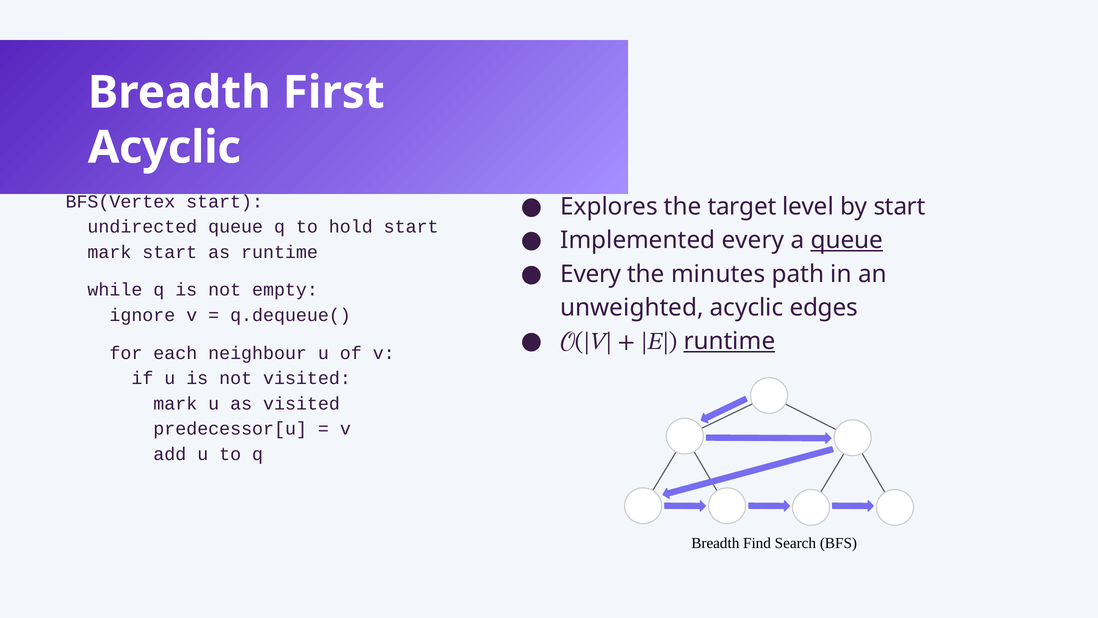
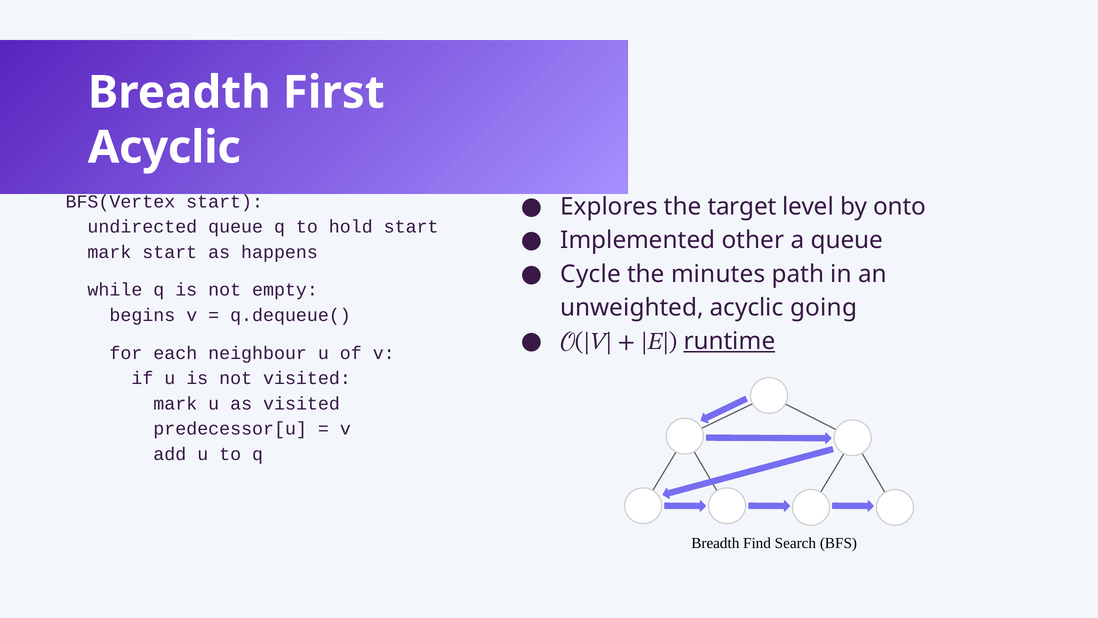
by start: start -> onto
Implemented every: every -> other
queue at (847, 240) underline: present -> none
as runtime: runtime -> happens
Every at (591, 274): Every -> Cycle
edges: edges -> going
ignore: ignore -> begins
